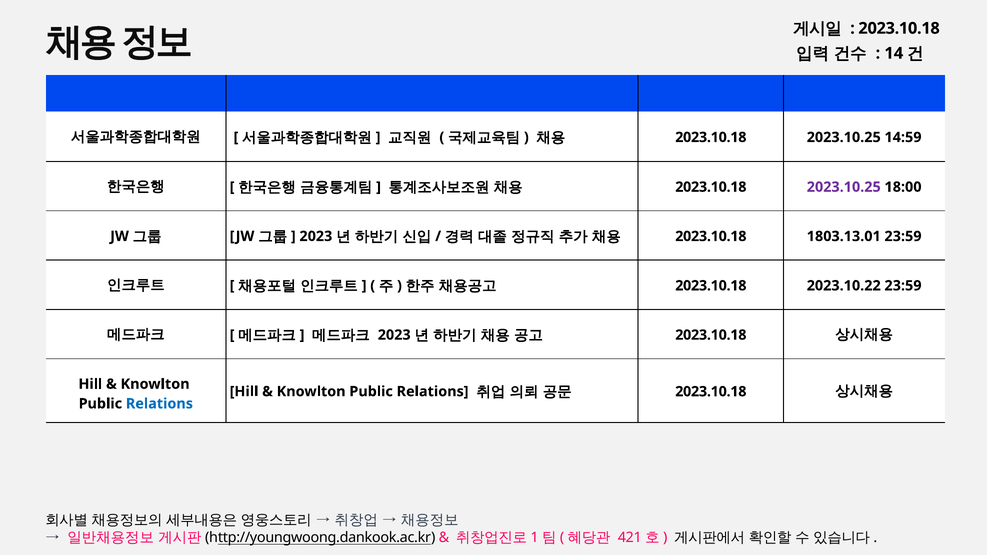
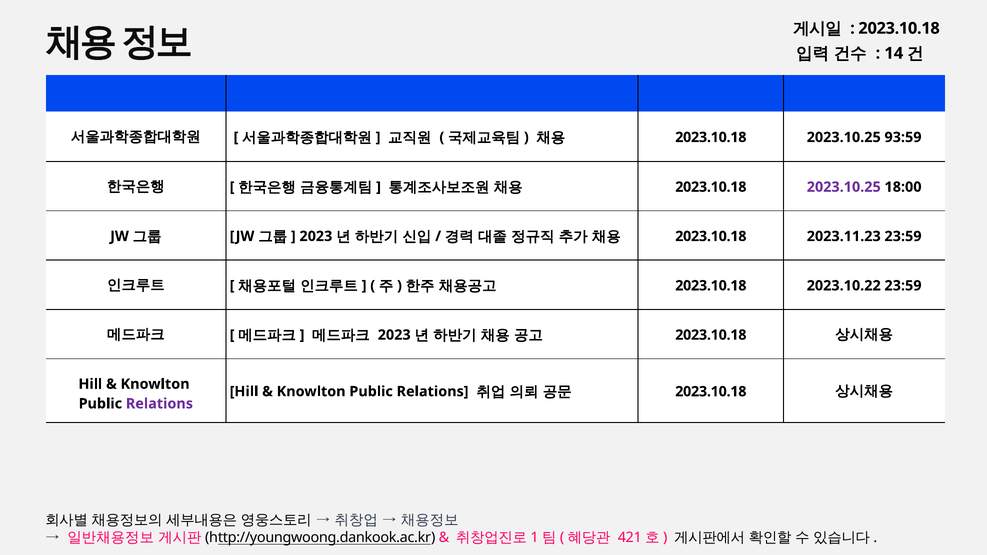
14:59: 14:59 -> 93:59
1803.13.01: 1803.13.01 -> 2023.11.23
Relations at (159, 404) colour: blue -> purple
